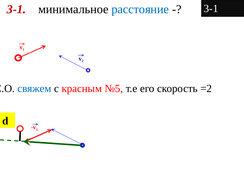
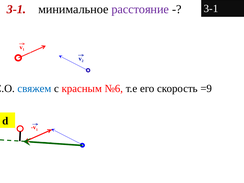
расстояние colour: blue -> purple
№5: №5 -> №6
=2: =2 -> =9
